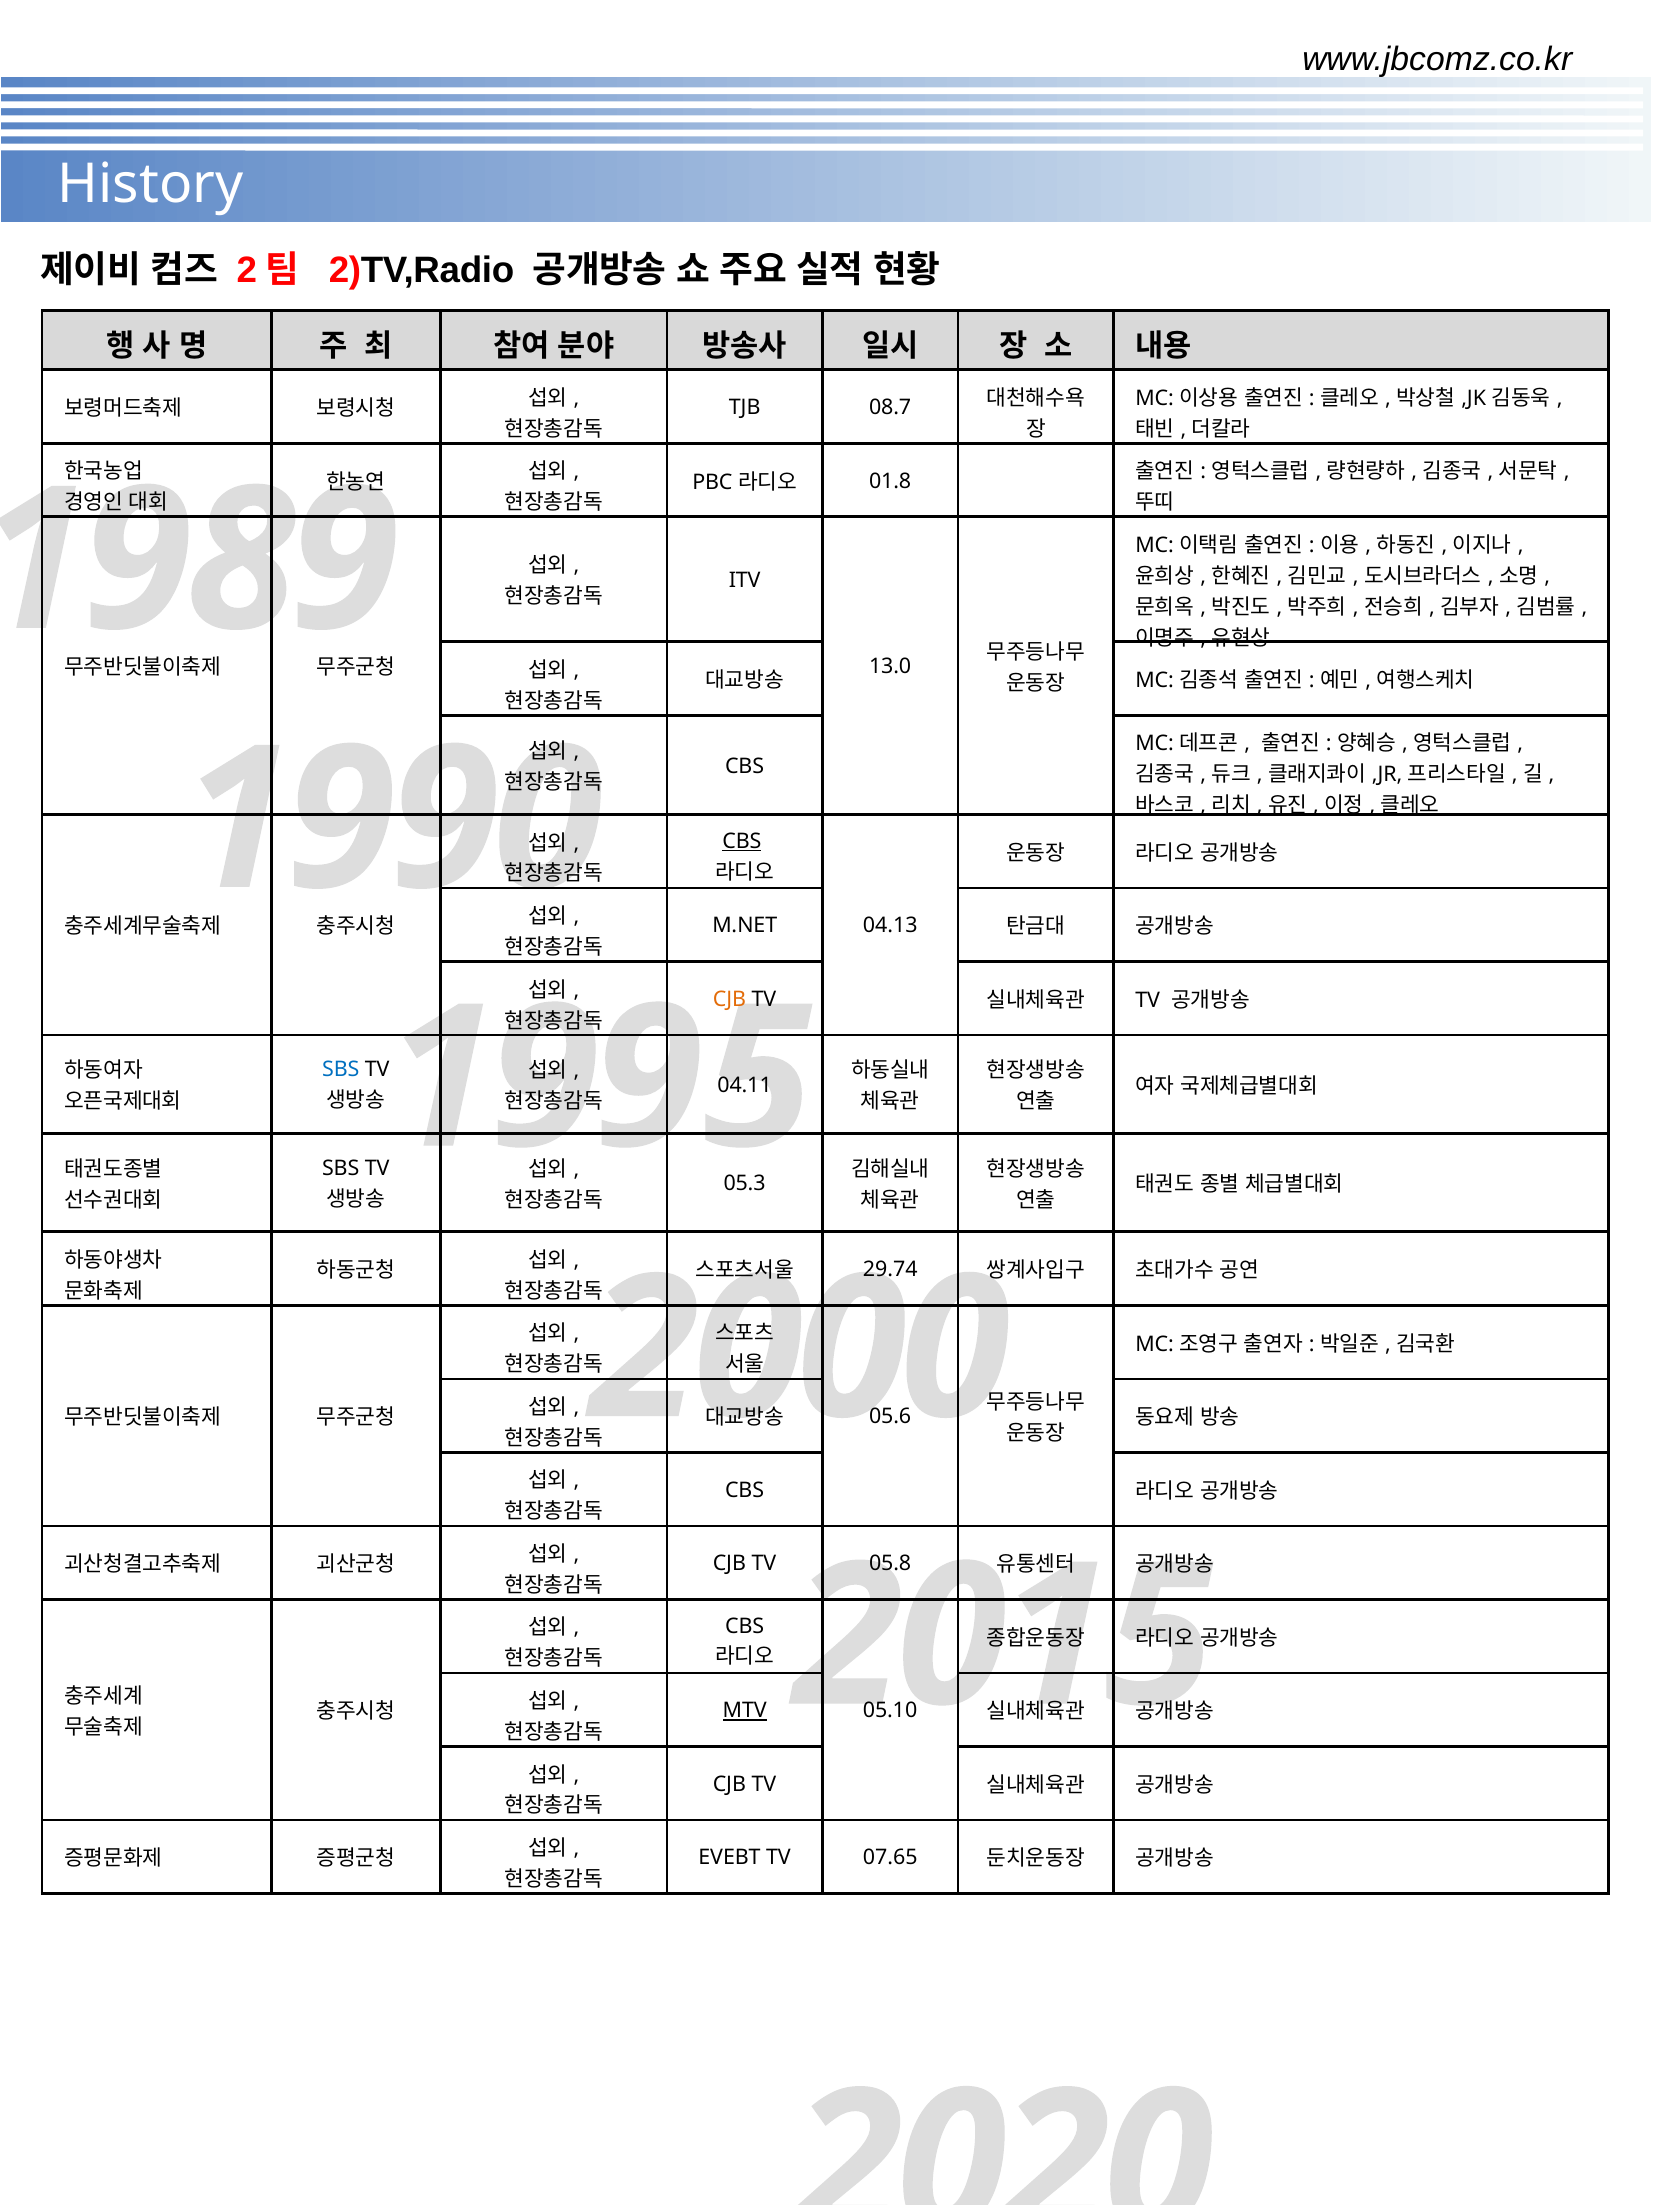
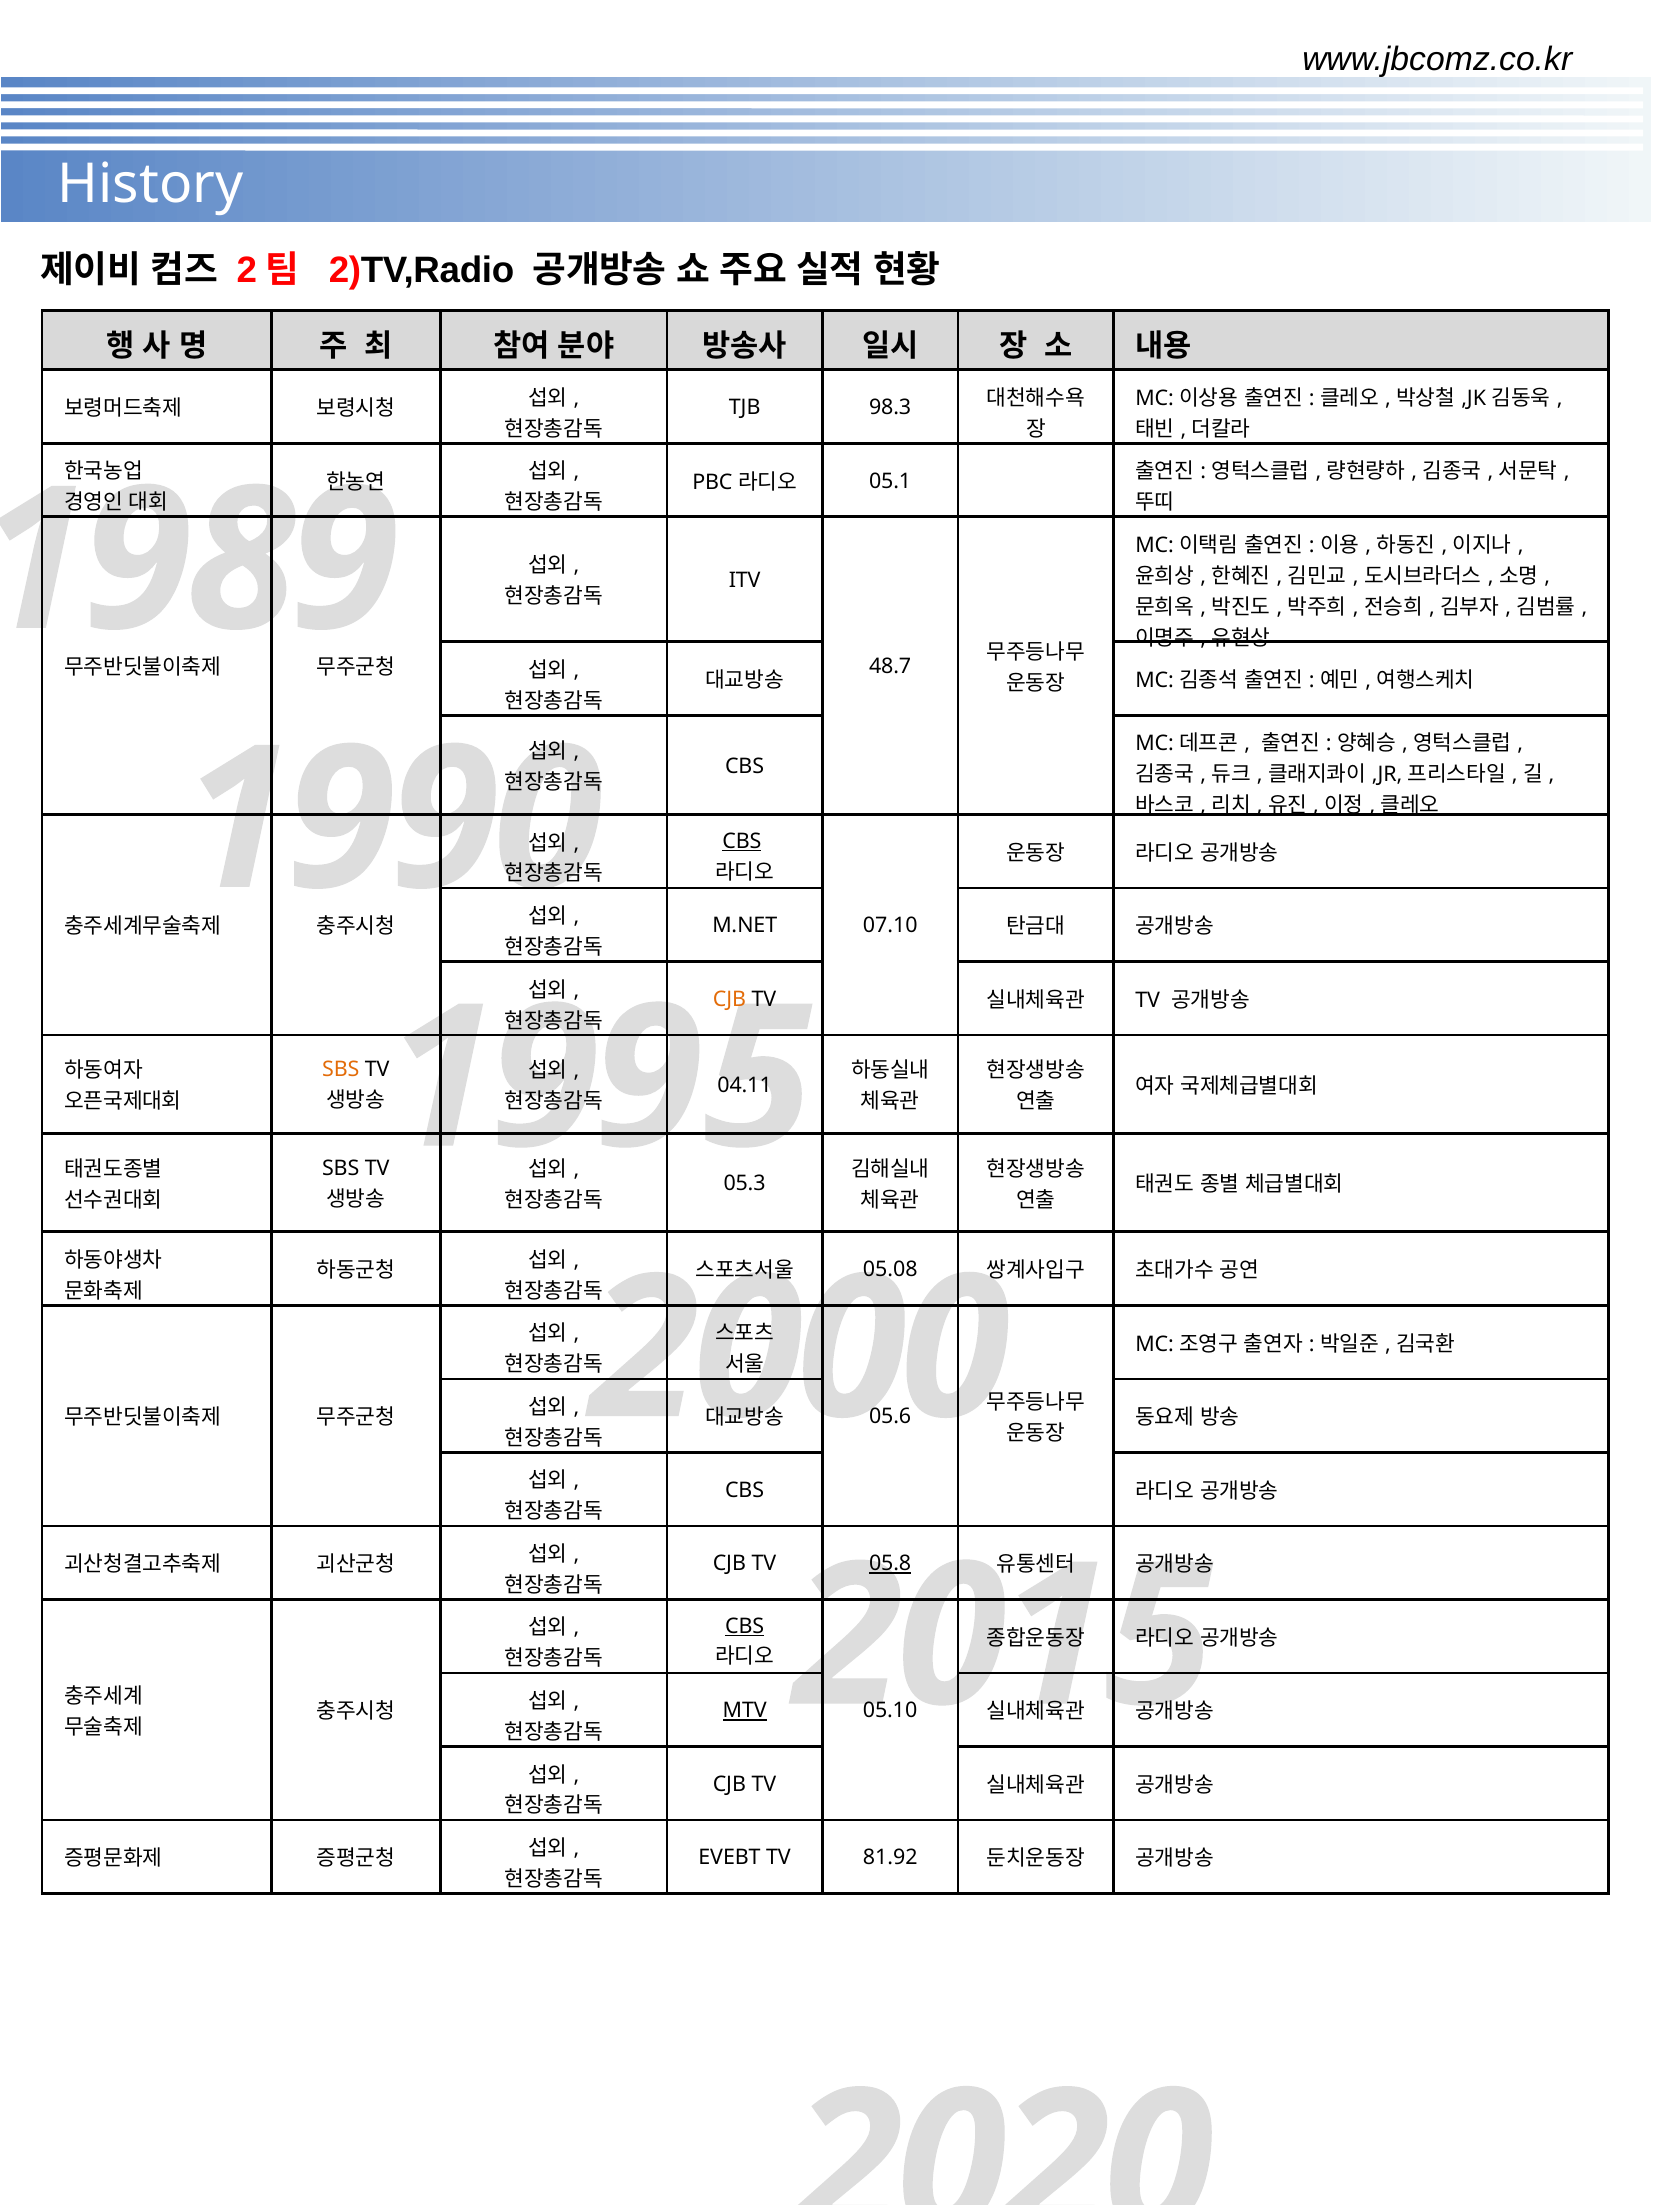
08.7: 08.7 -> 98.3
01.8: 01.8 -> 05.1
13.0: 13.0 -> 48.7
04.13: 04.13 -> 07.10
SBS at (341, 1070) colour: blue -> orange
29.74: 29.74 -> 05.08
05.8 underline: none -> present
CBS at (745, 1626) underline: none -> present
07.65: 07.65 -> 81.92
